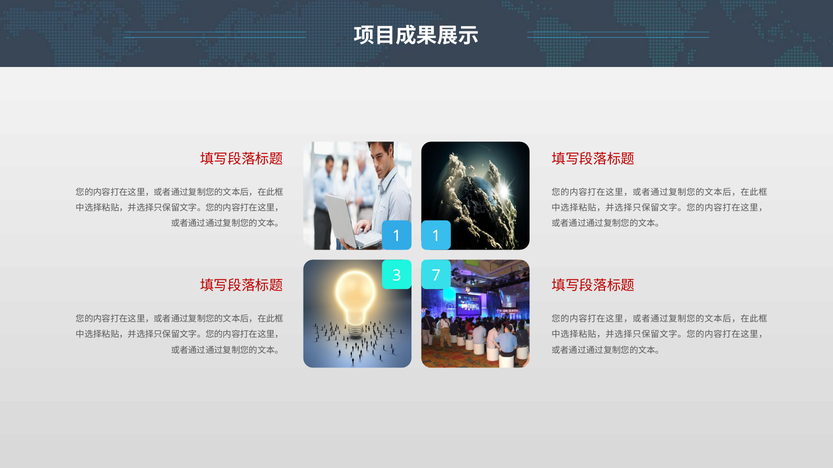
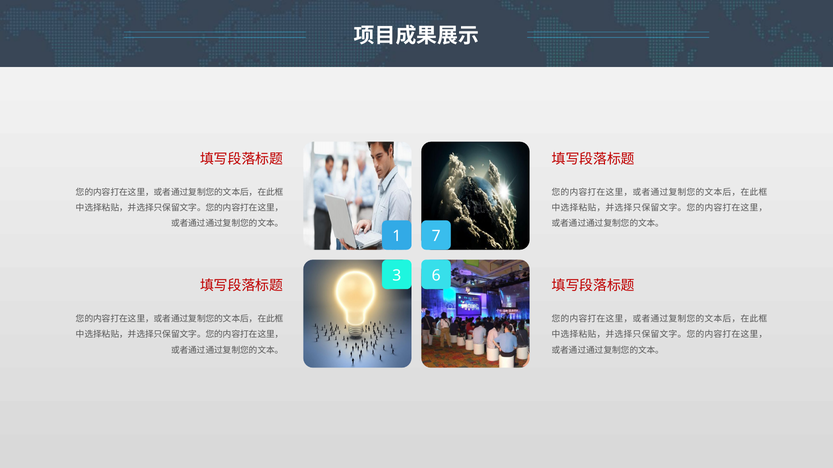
1 1: 1 -> 7
7: 7 -> 6
